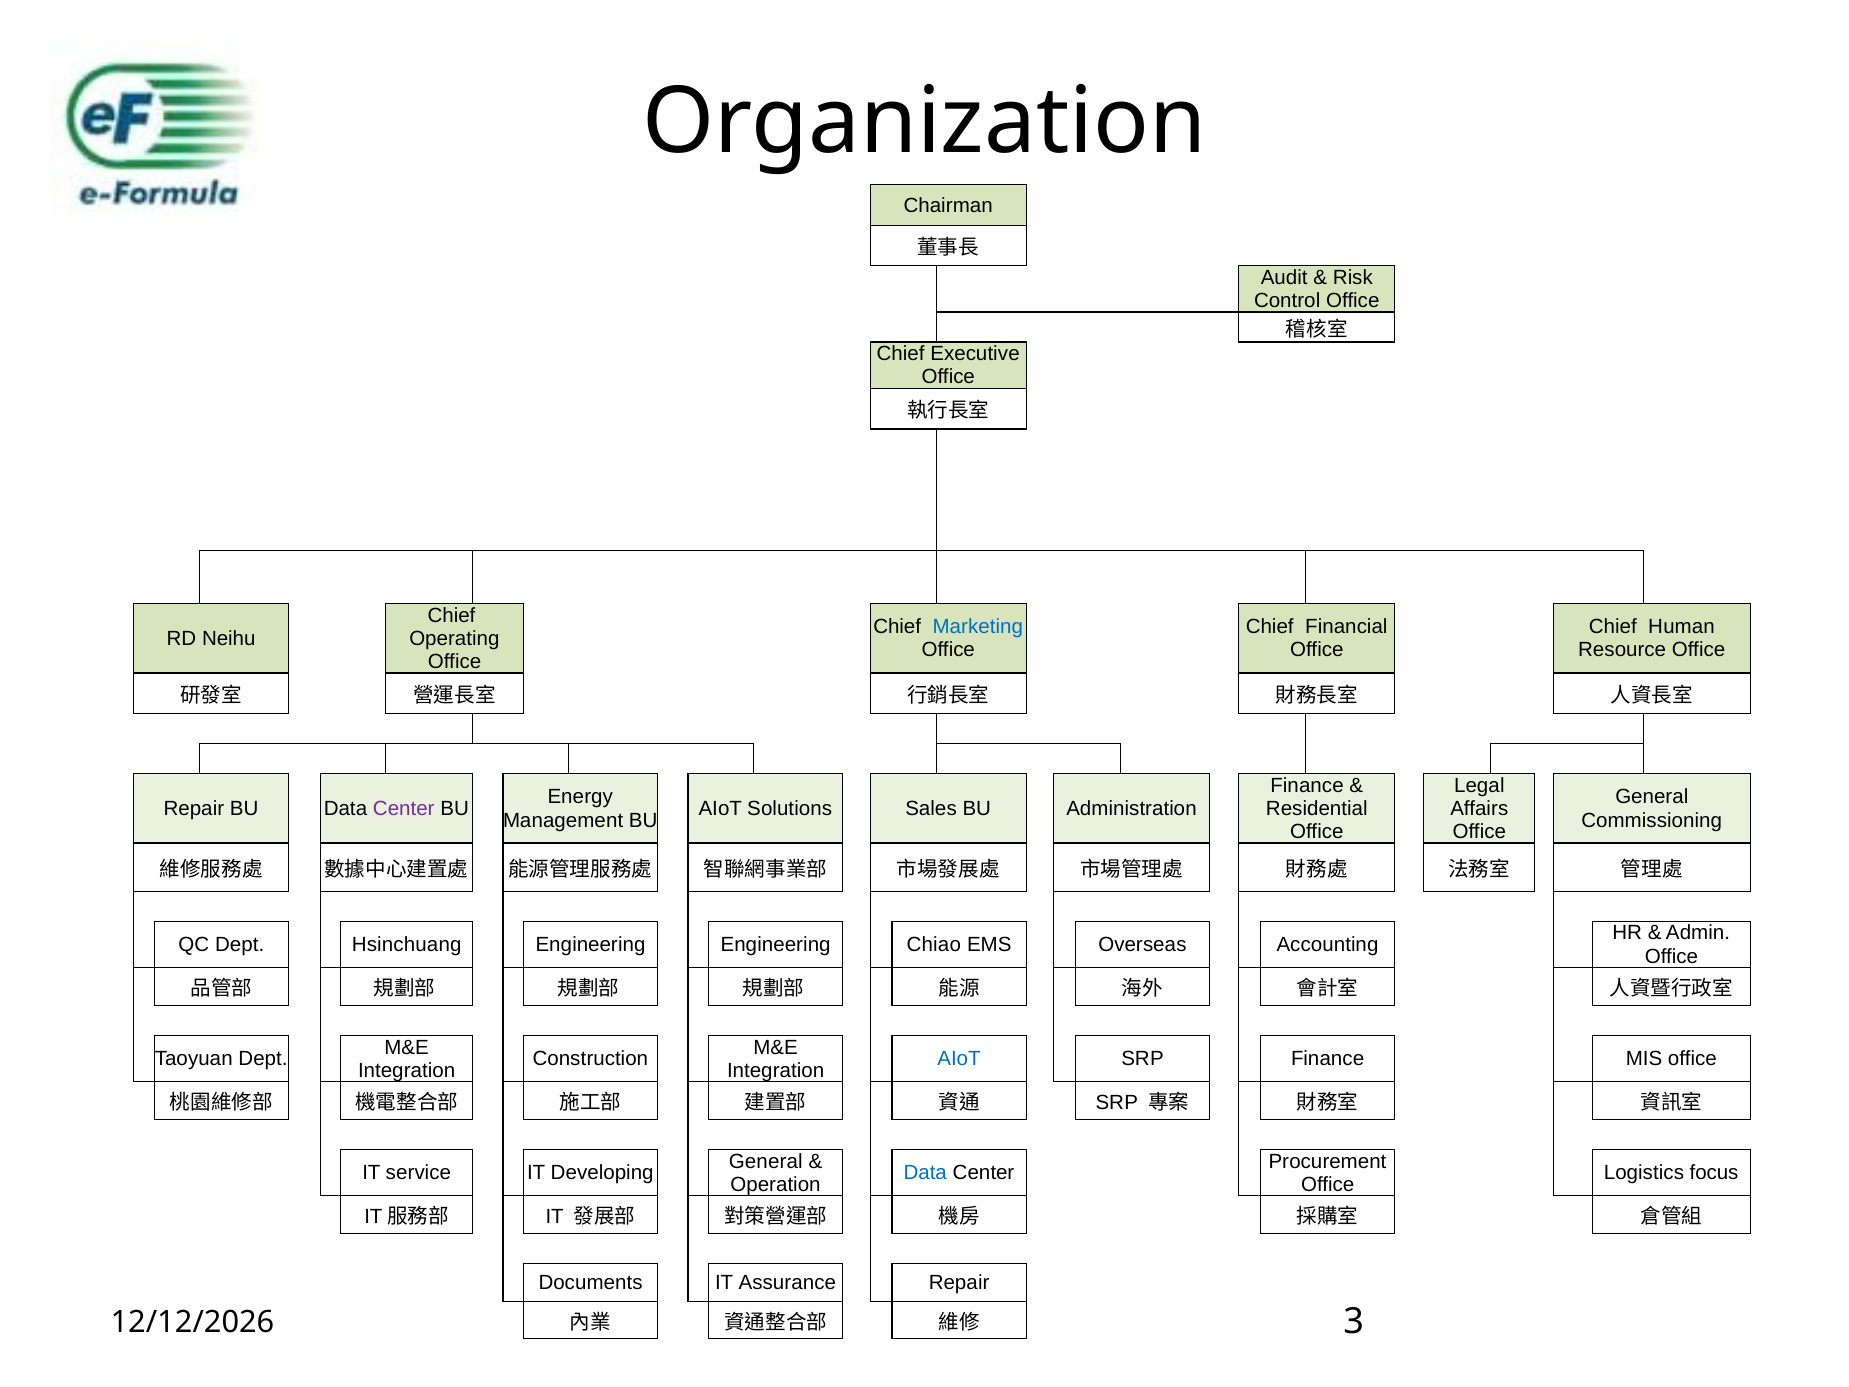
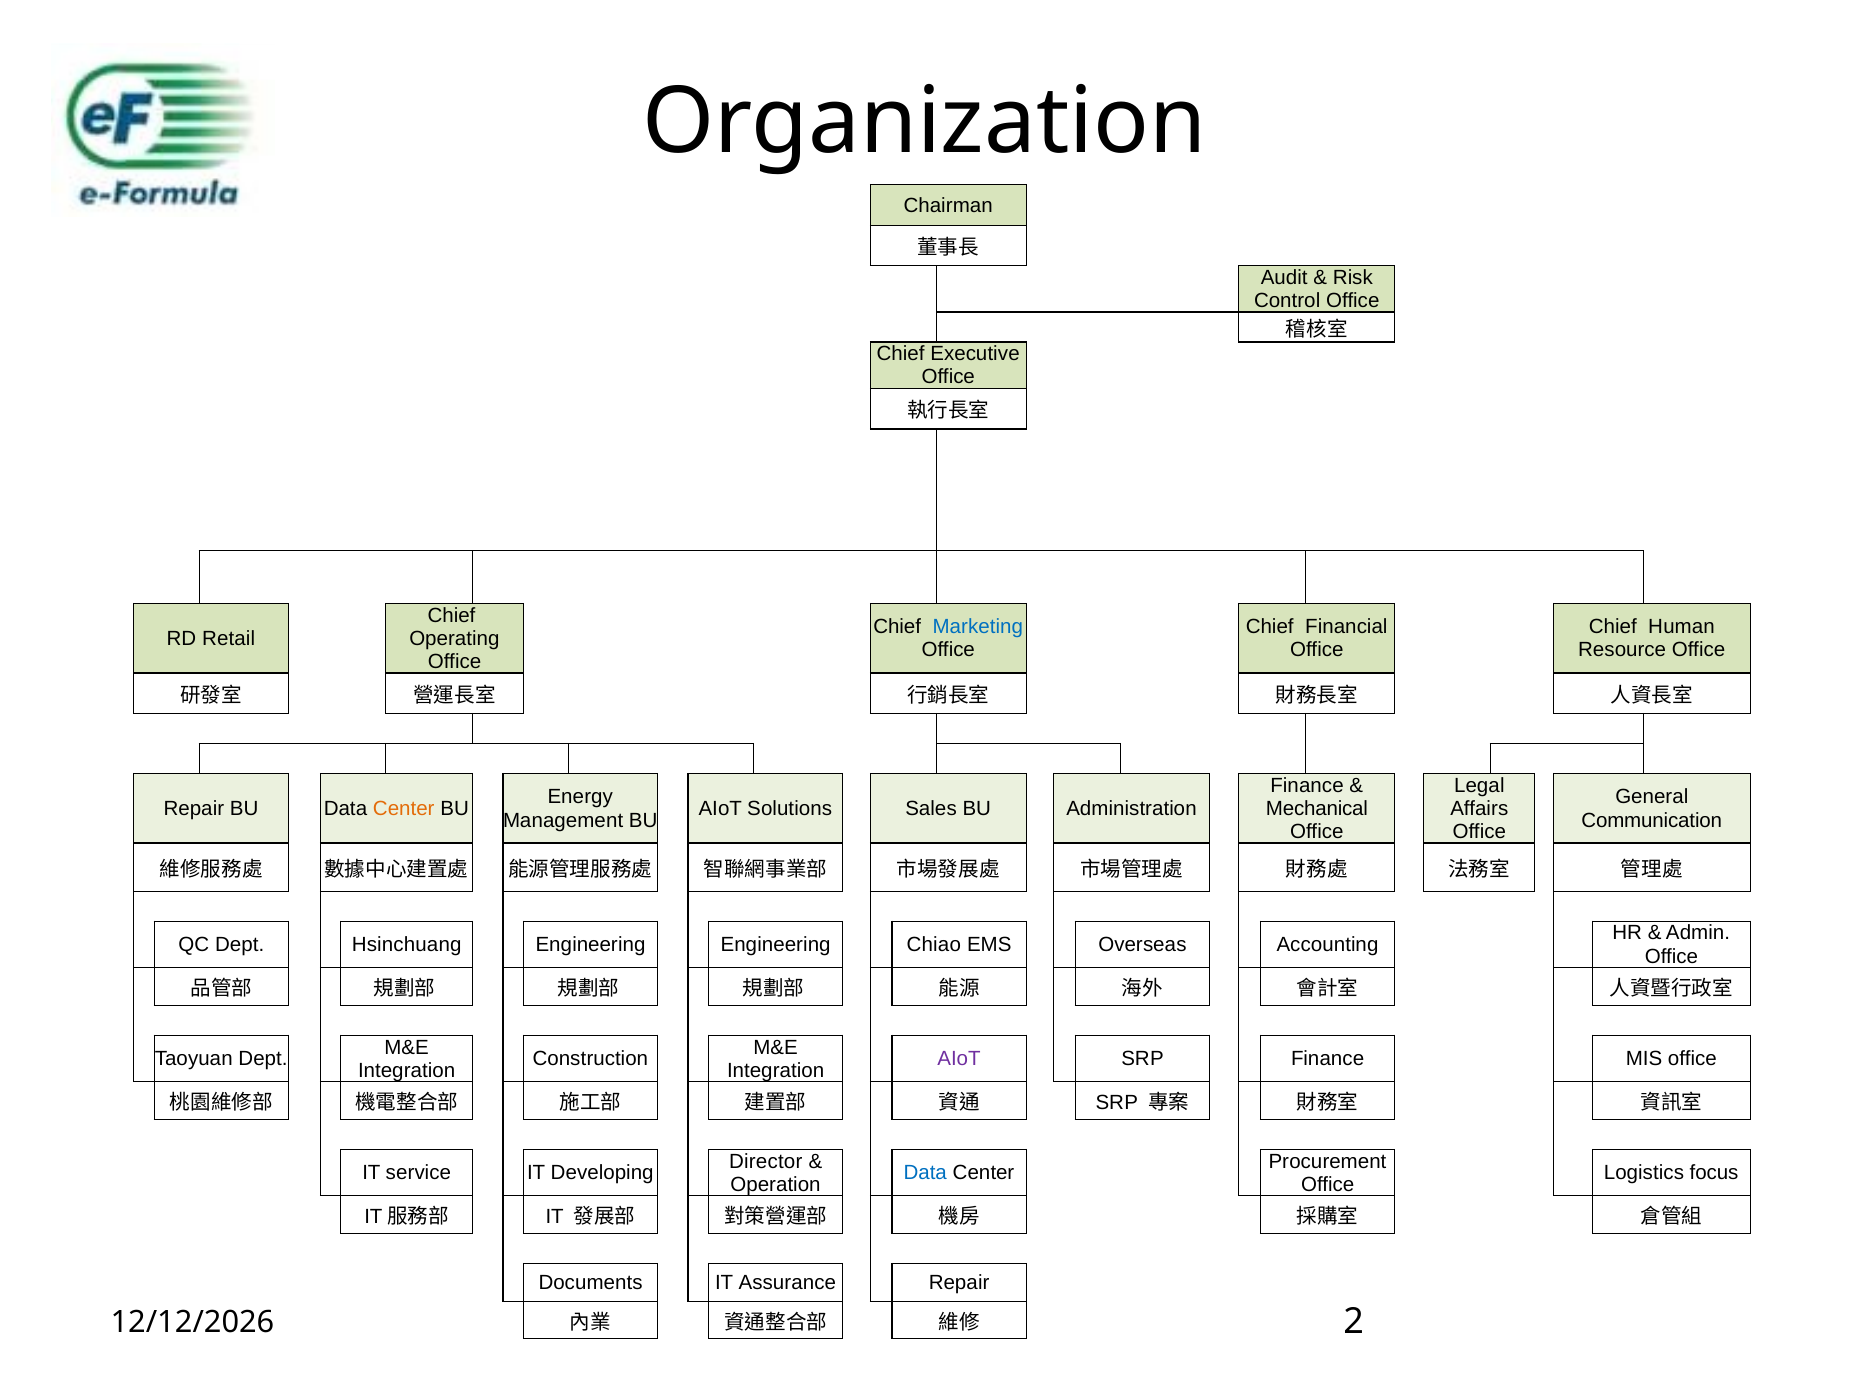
Neihu: Neihu -> Retail
Center at (404, 809) colour: purple -> orange
Residential: Residential -> Mechanical
Commissioning: Commissioning -> Communication
AIoT at (959, 1059) colour: blue -> purple
General at (766, 1161): General -> Director
3: 3 -> 2
